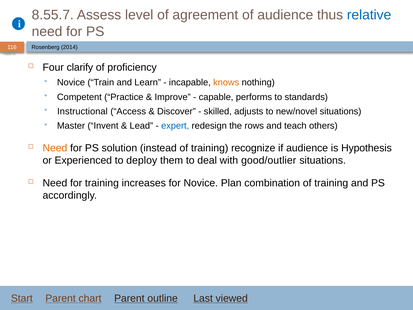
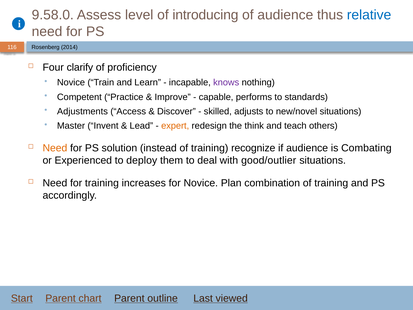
8.55.7: 8.55.7 -> 9.58.0
agreement: agreement -> introducing
knows colour: orange -> purple
Instructional: Instructional -> Adjustments
expert colour: blue -> orange
rows: rows -> think
Hypothesis: Hypothesis -> Combating
